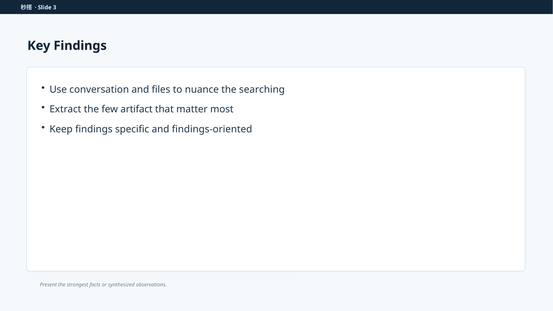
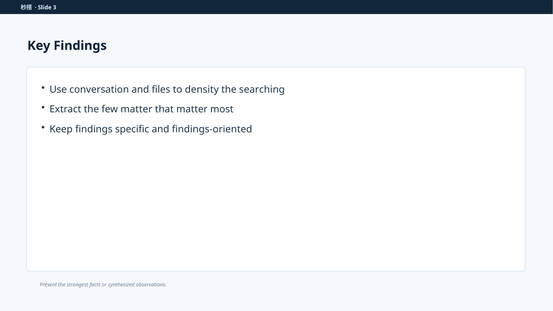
nuance: nuance -> density
few artifact: artifact -> matter
